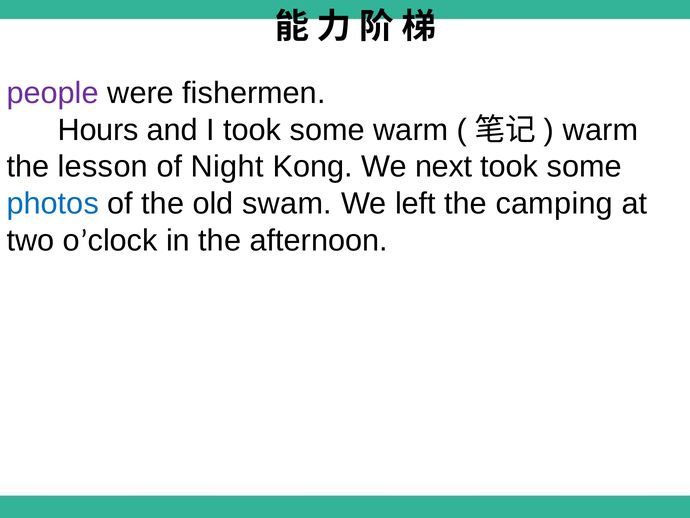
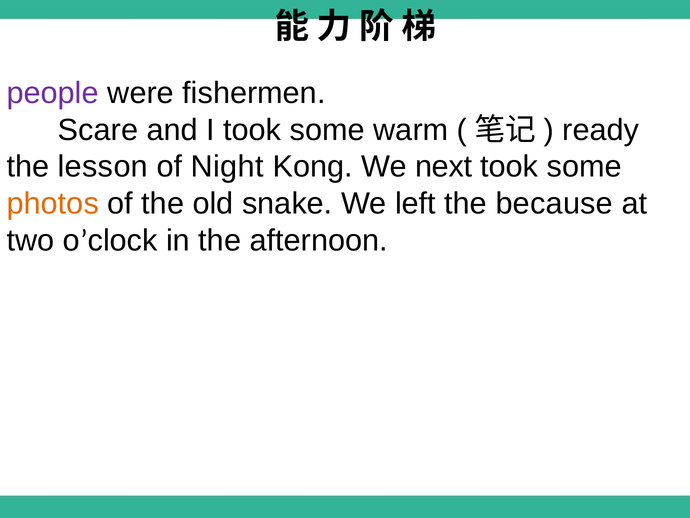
Hours: Hours -> Scare
warm at (601, 130): warm -> ready
photos colour: blue -> orange
swam: swam -> snake
camping: camping -> because
